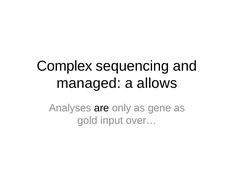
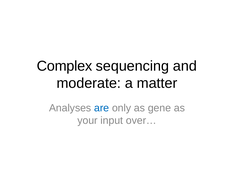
managed: managed -> moderate
allows: allows -> matter
are colour: black -> blue
gold: gold -> your
